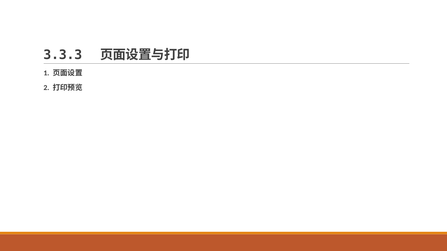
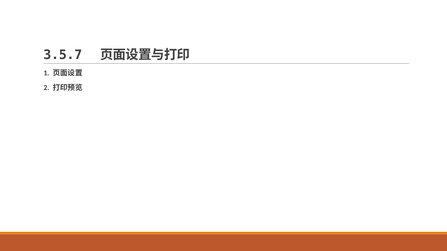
3.3.3: 3.3.3 -> 3.5.7
